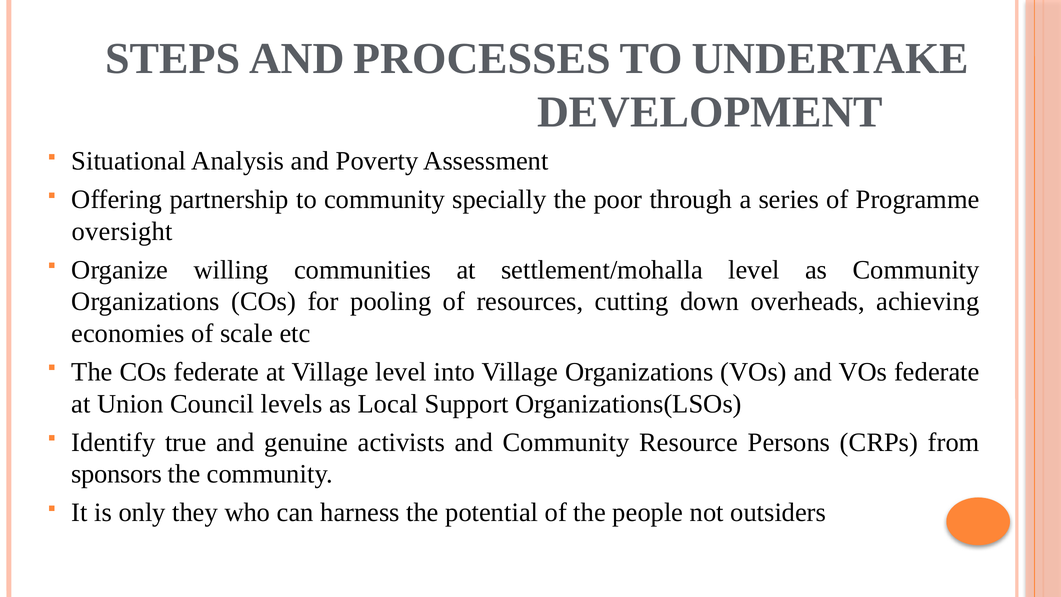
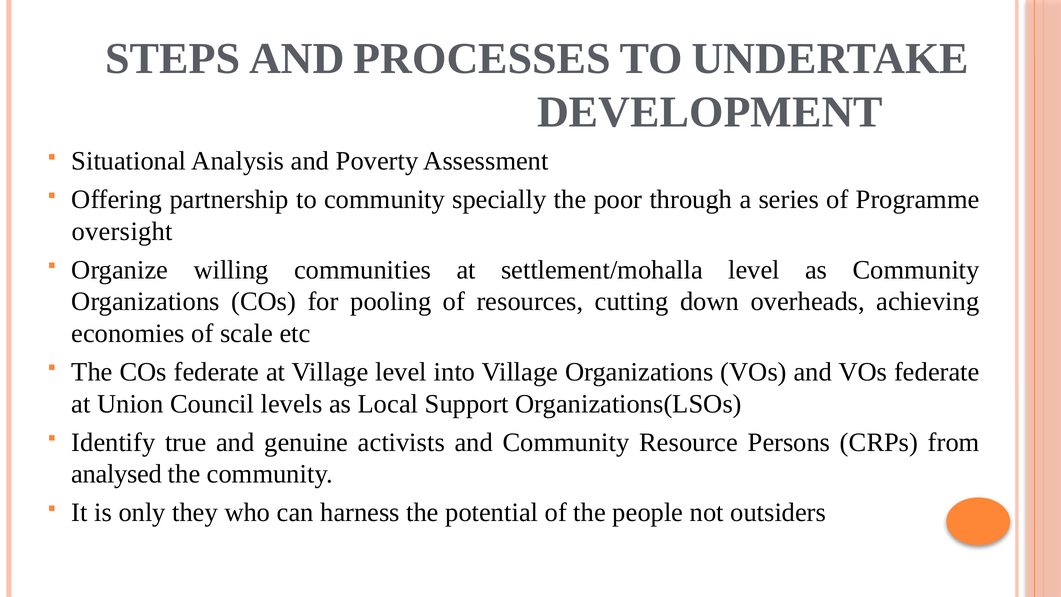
sponsors: sponsors -> analysed
